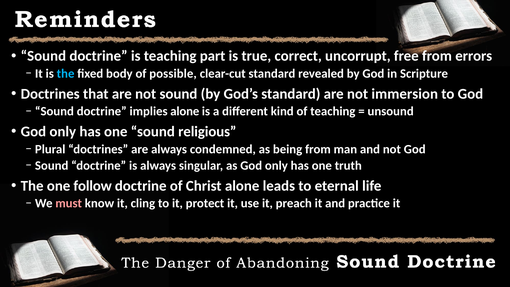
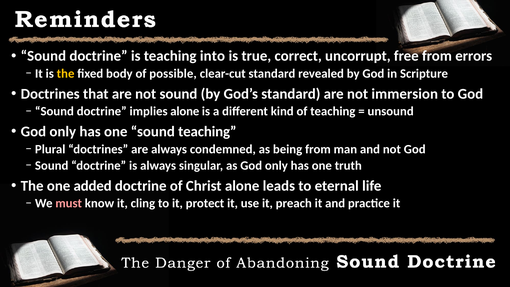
part: part -> into
the at (66, 74) colour: light blue -> yellow
sound religious: religious -> teaching
follow: follow -> added
